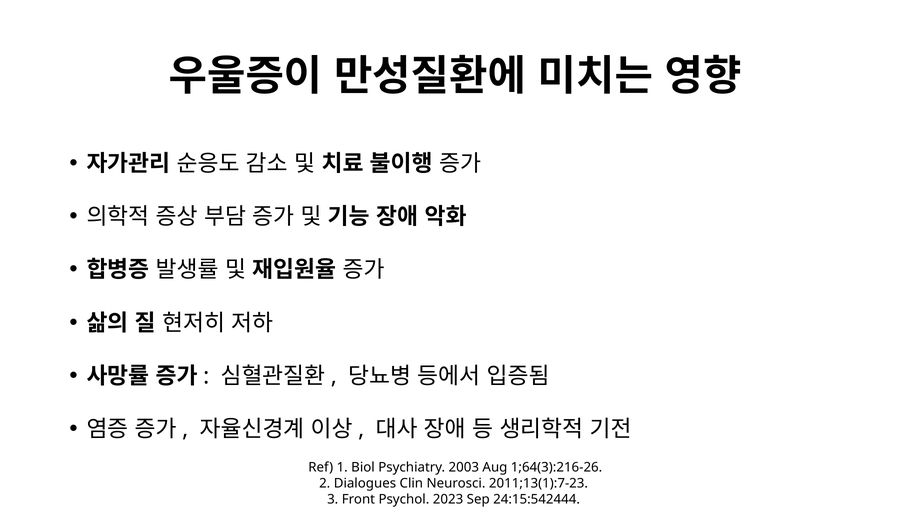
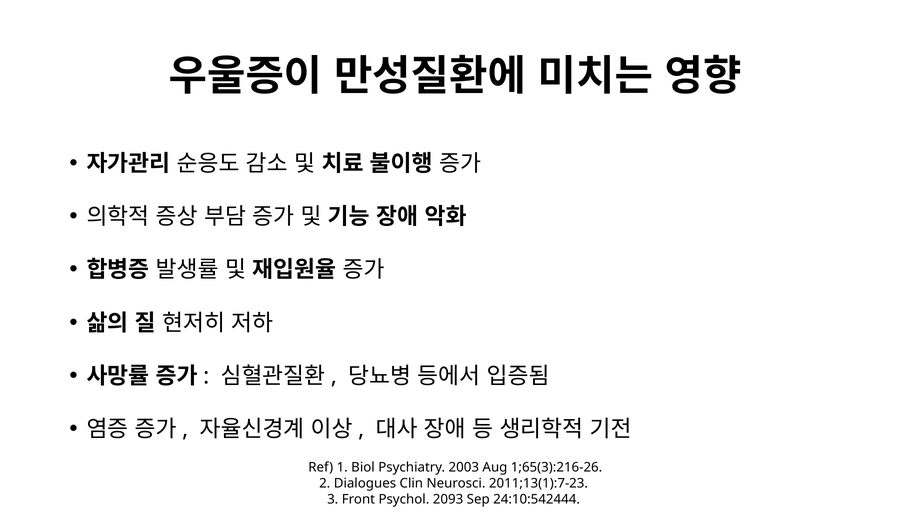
1;64(3):216-26: 1;64(3):216-26 -> 1;65(3):216-26
2023: 2023 -> 2093
24:15:542444: 24:15:542444 -> 24:10:542444
